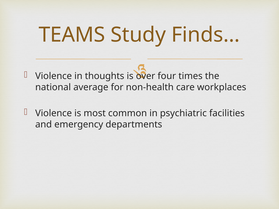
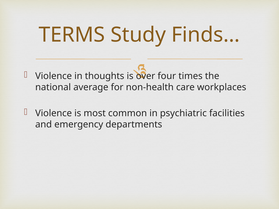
TEAMS: TEAMS -> TERMS
